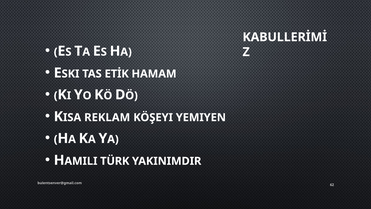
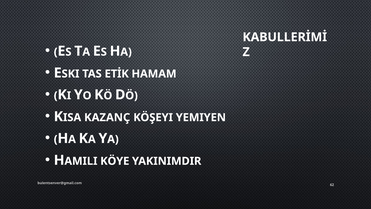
REKLAM: REKLAM -> KAZANÇ
TÜRK: TÜRK -> KÖYE
